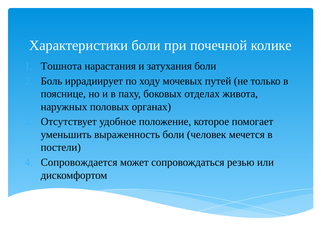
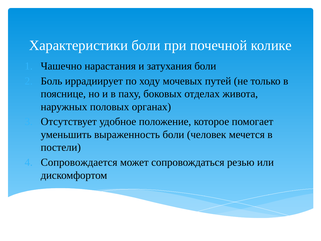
Тошнота: Тошнота -> Чашечно
